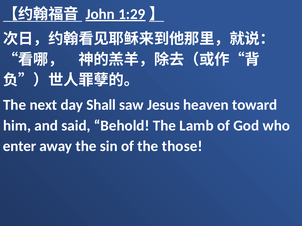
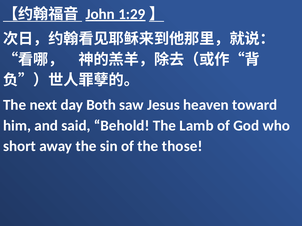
Shall: Shall -> Both
enter: enter -> short
